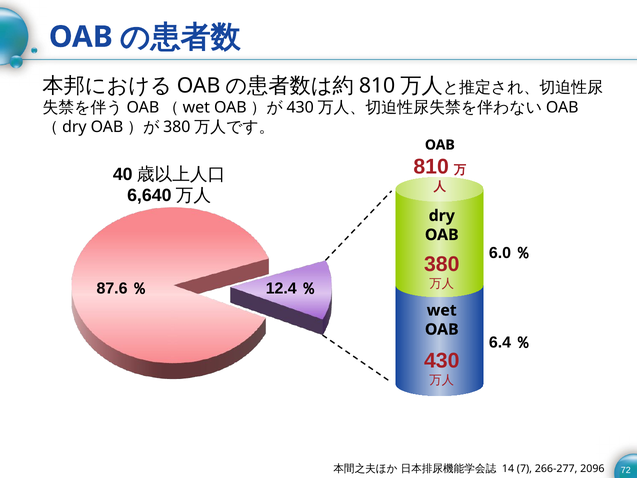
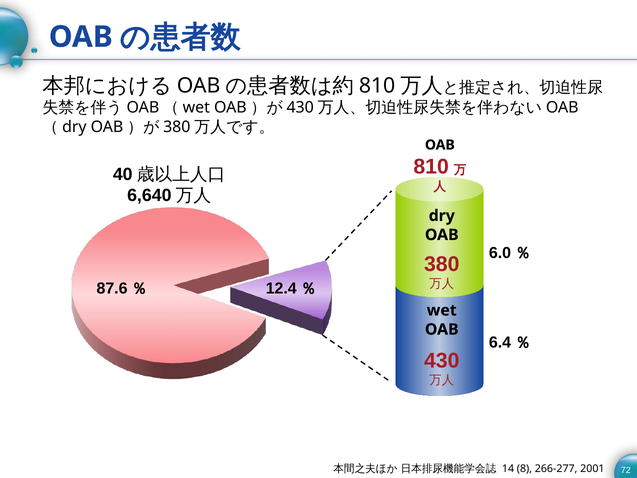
7: 7 -> 8
2096: 2096 -> 2001
